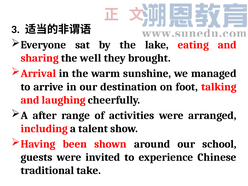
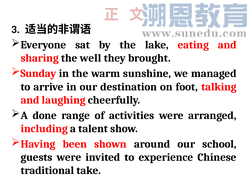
Arrival: Arrival -> Sunday
after: after -> done
